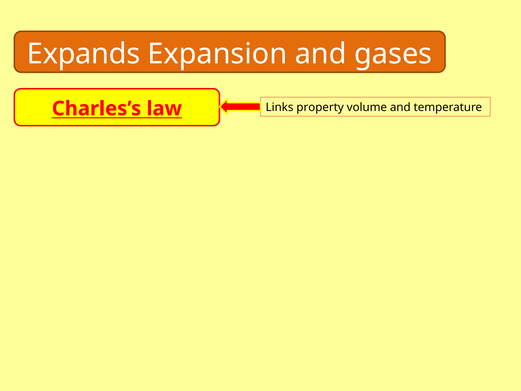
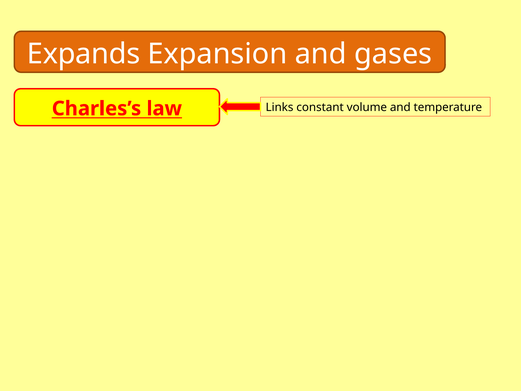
property: property -> constant
